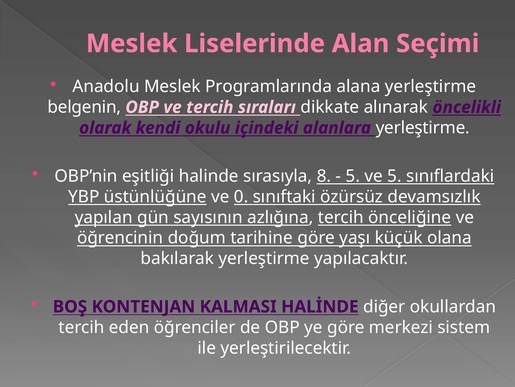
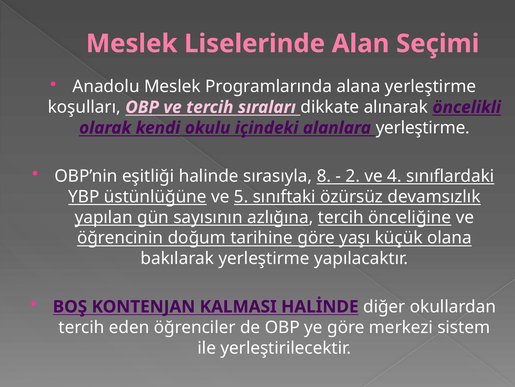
belgenin: belgenin -> koşulları
5 at (353, 176): 5 -> 2
ve 5: 5 -> 4
0: 0 -> 5
